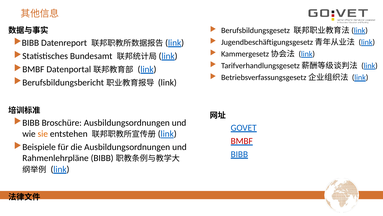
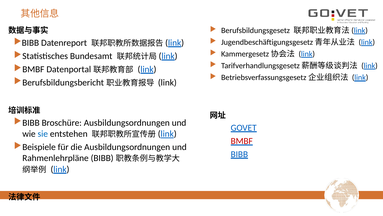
sie colour: orange -> blue
